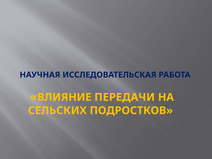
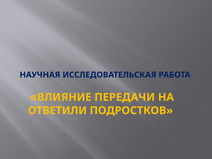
СЕЛЬСКИХ: СЕЛЬСКИХ -> ОТВЕТИЛИ
